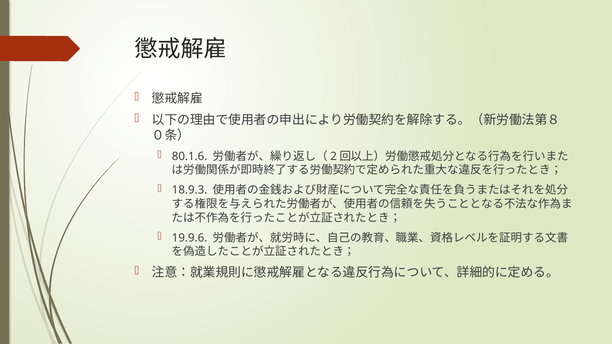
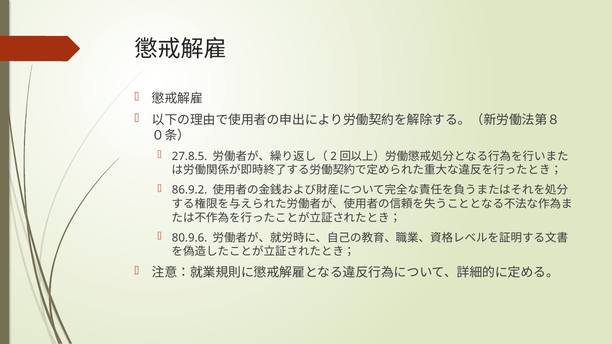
80.1.6: 80.1.6 -> 27.8.5
18.9.3: 18.9.3 -> 86.9.2
19.9.6: 19.9.6 -> 80.9.6
